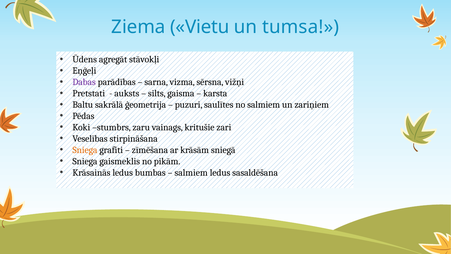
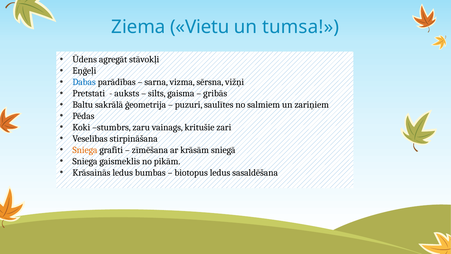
Dabas colour: purple -> blue
karsta: karsta -> gribās
salmiem at (191, 172): salmiem -> biotopus
